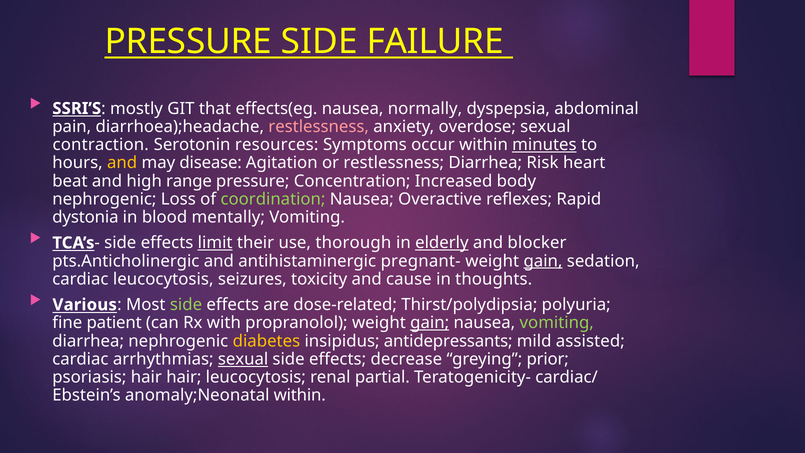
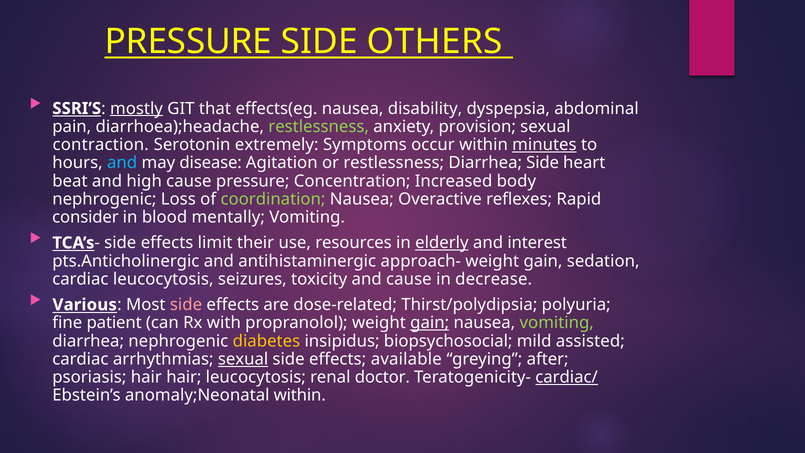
FAILURE: FAILURE -> OTHERS
mostly underline: none -> present
normally: normally -> disability
restlessness at (319, 127) colour: pink -> light green
overdose: overdose -> provision
resources: resources -> extremely
and at (122, 163) colour: yellow -> light blue
Diarrhea Risk: Risk -> Side
high range: range -> cause
dystonia: dystonia -> consider
limit underline: present -> none
thorough: thorough -> resources
blocker: blocker -> interest
pregnant-: pregnant- -> approach-
gain at (543, 261) underline: present -> none
thoughts: thoughts -> decrease
side at (186, 305) colour: light green -> pink
antidepressants: antidepressants -> biopsychosocial
decrease: decrease -> available
prior: prior -> after
partial: partial -> doctor
cardiac/ underline: none -> present
